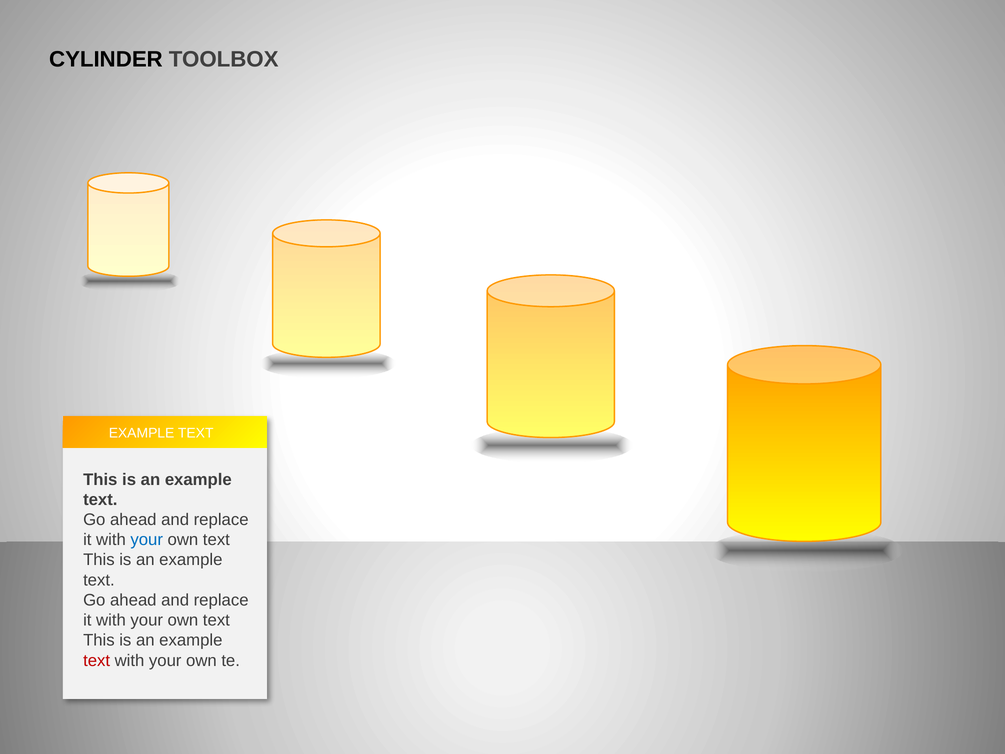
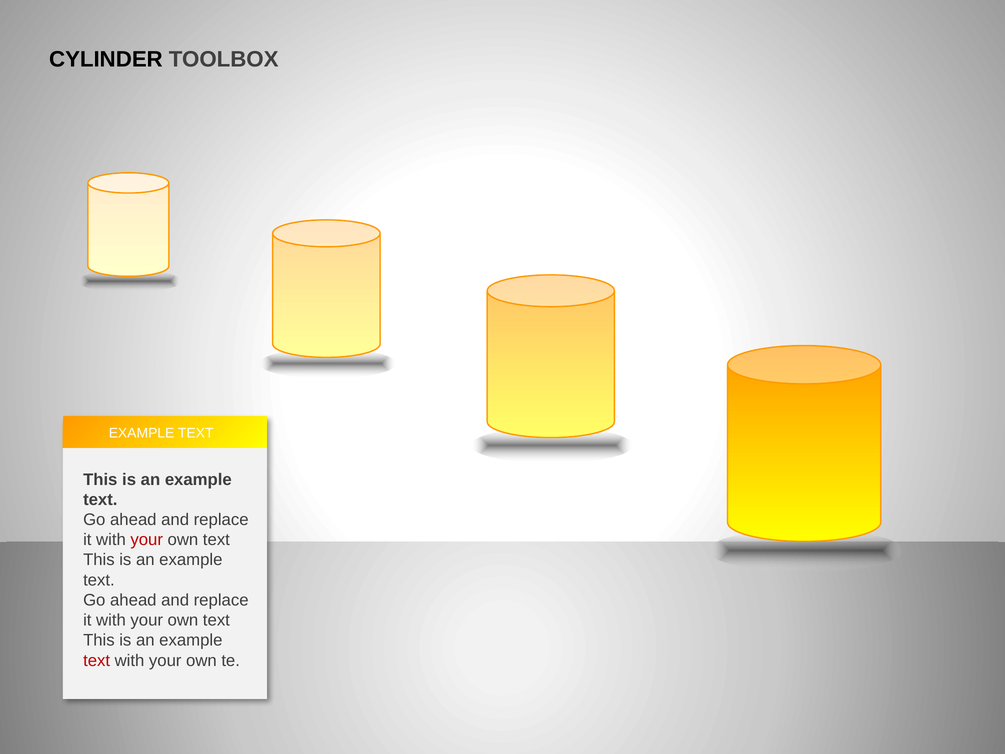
your at (147, 540) colour: blue -> red
